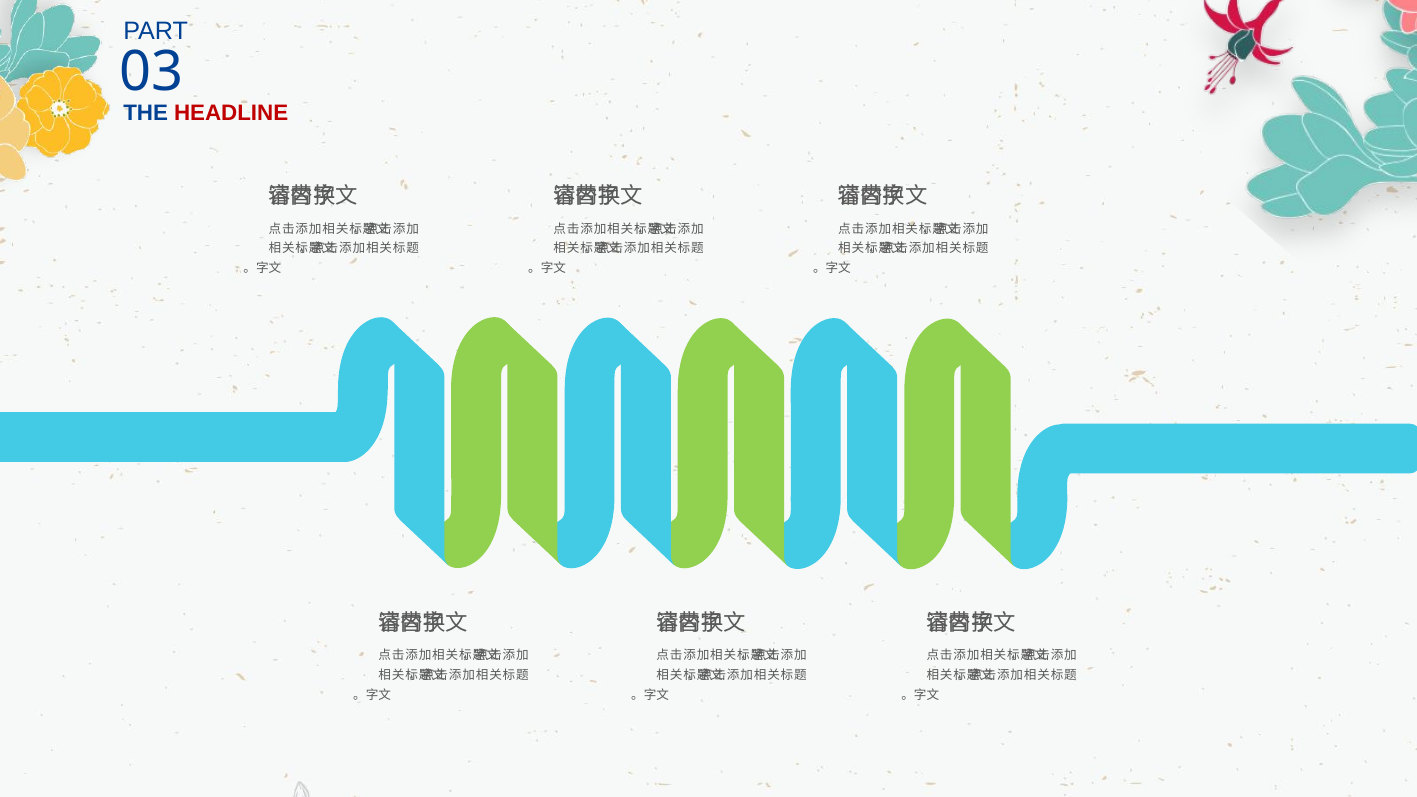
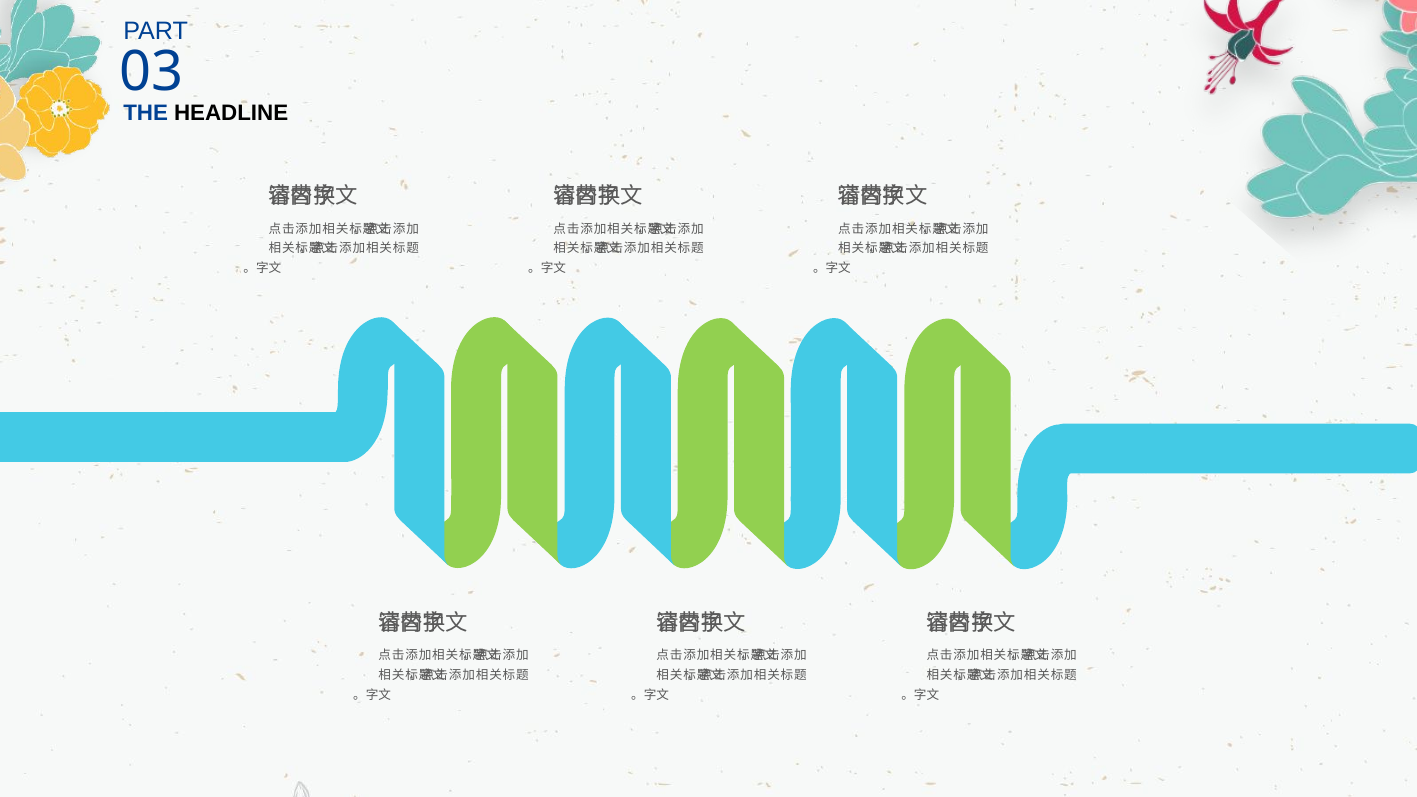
HEADLINE colour: red -> black
